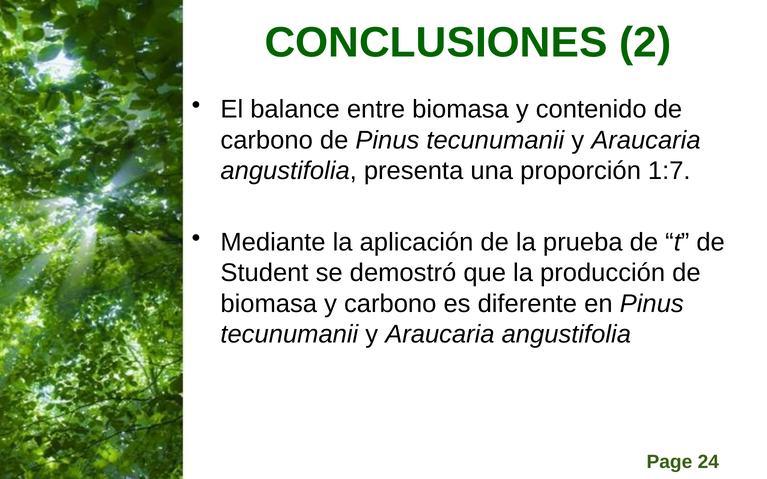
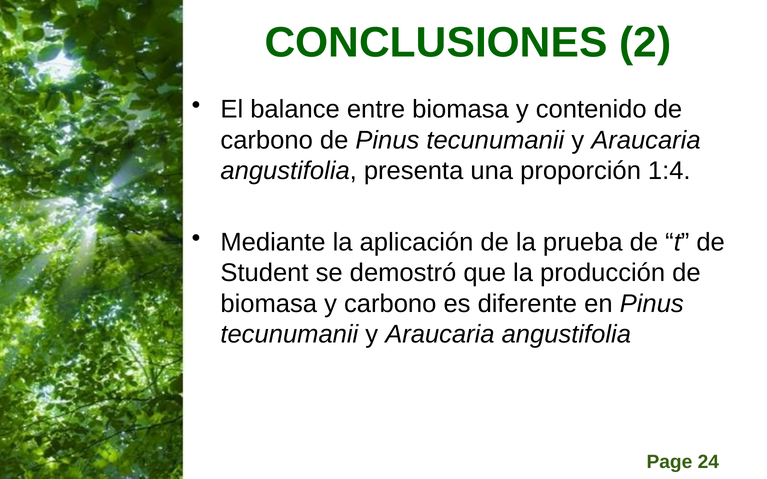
1:7: 1:7 -> 1:4
